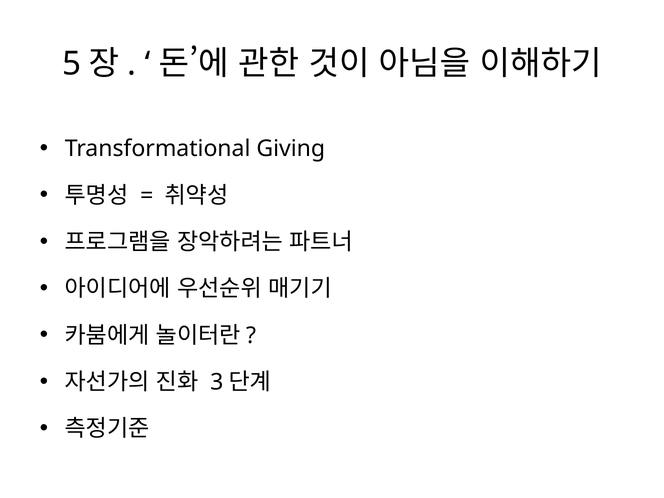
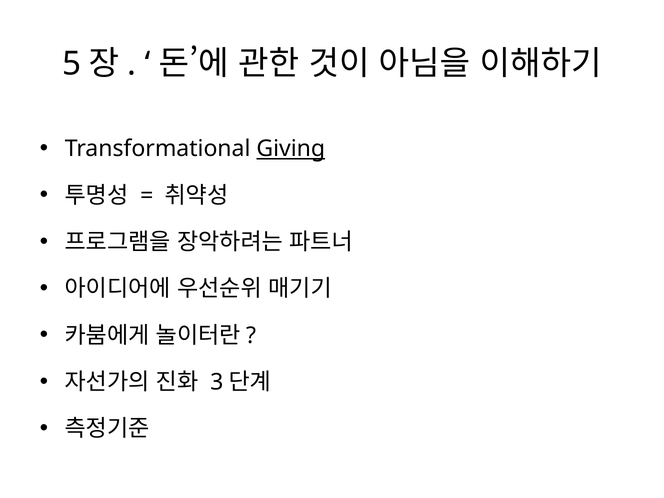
Giving underline: none -> present
